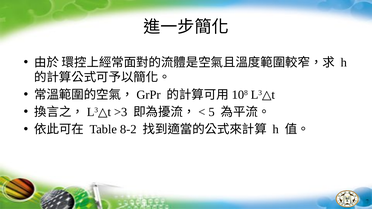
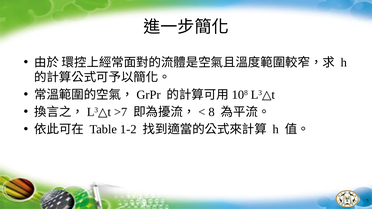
>3: >3 -> >7
5: 5 -> 8
8-2: 8-2 -> 1-2
